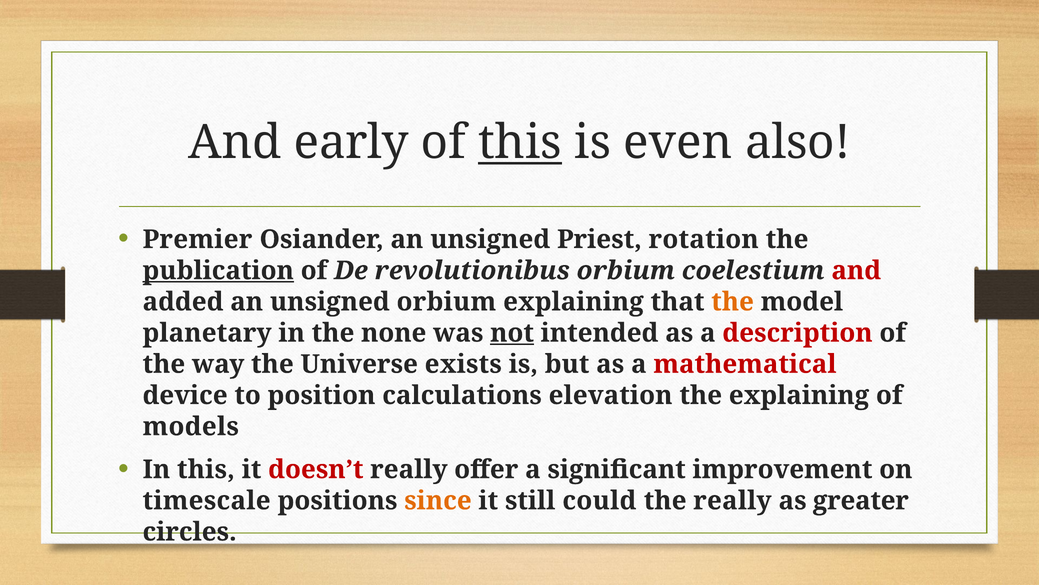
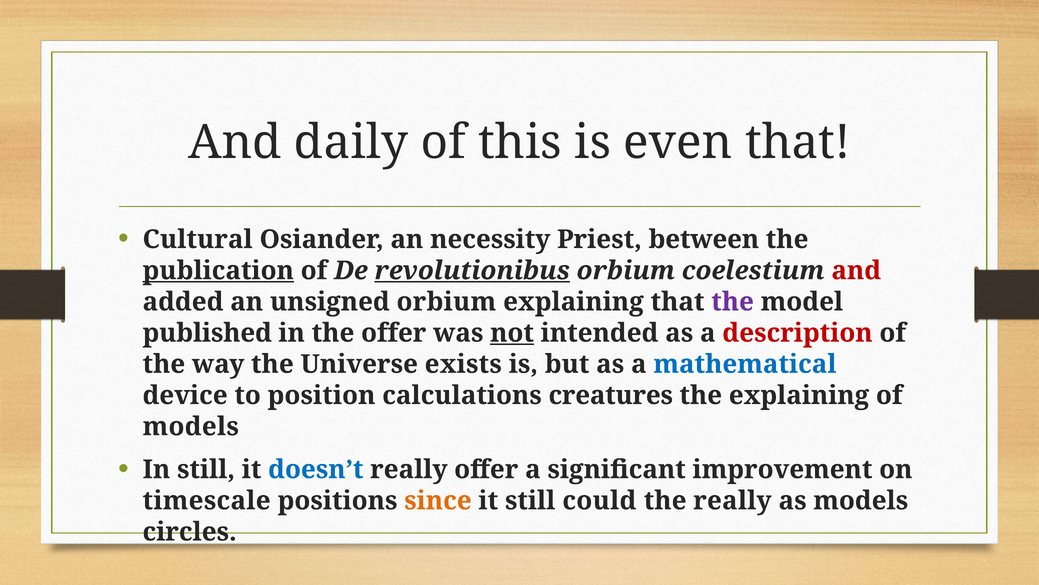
early: early -> daily
this at (520, 143) underline: present -> none
even also: also -> that
Premier: Premier -> Cultural
Osiander an unsigned: unsigned -> necessity
rotation: rotation -> between
revolutionibus underline: none -> present
the at (733, 302) colour: orange -> purple
planetary: planetary -> published
the none: none -> offer
mathematical colour: red -> blue
elevation: elevation -> creatures
In this: this -> still
doesn’t colour: red -> blue
as greater: greater -> models
